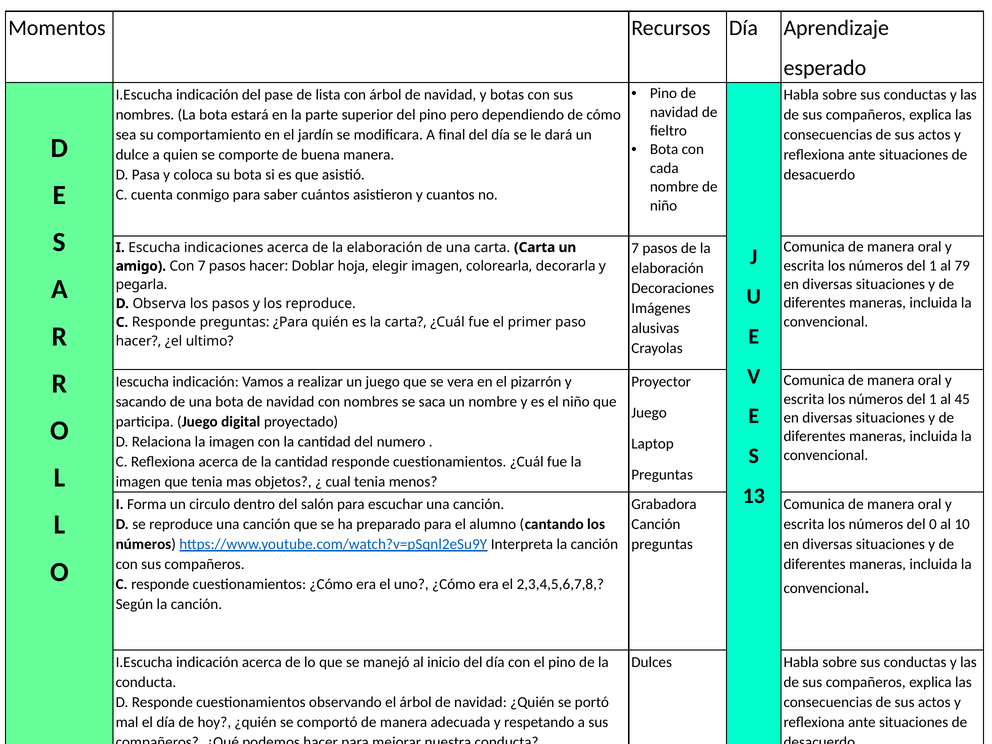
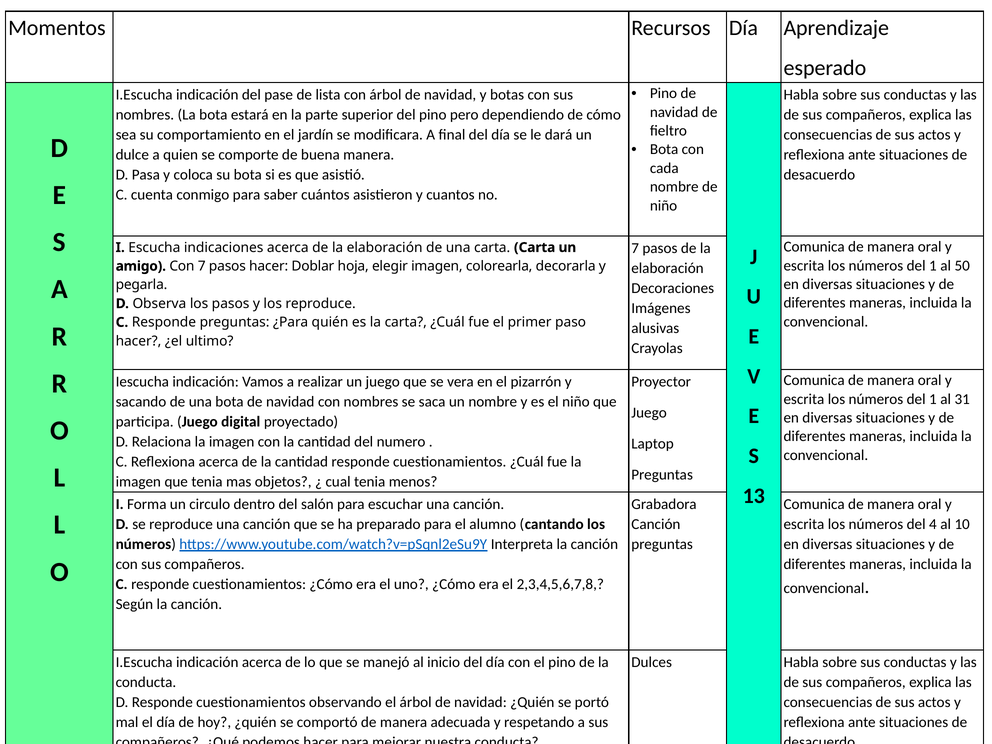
79: 79 -> 50
45: 45 -> 31
0: 0 -> 4
